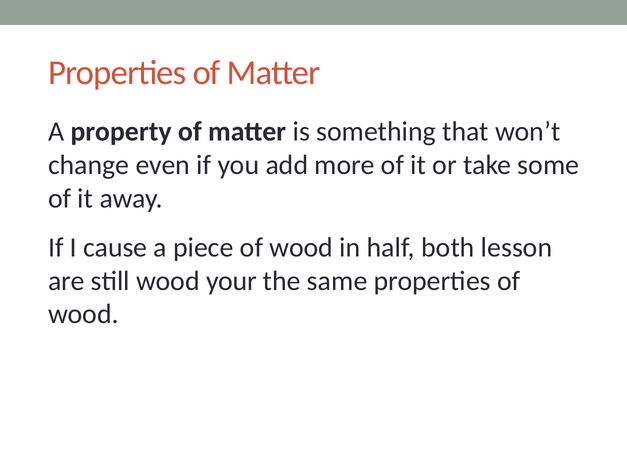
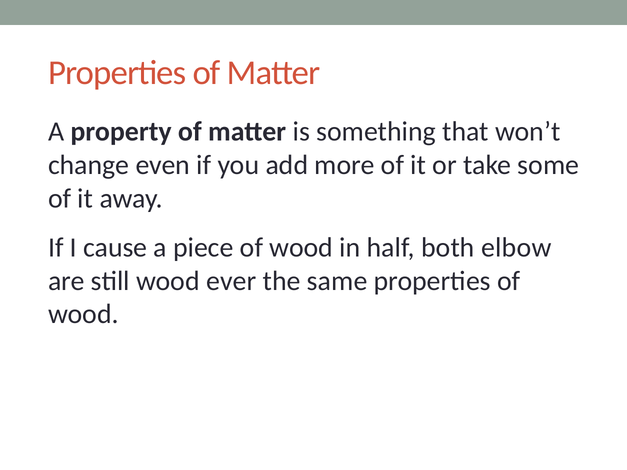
lesson: lesson -> elbow
your: your -> ever
